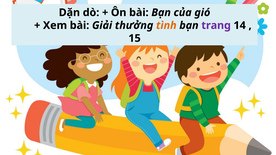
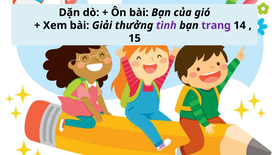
tình colour: orange -> purple
